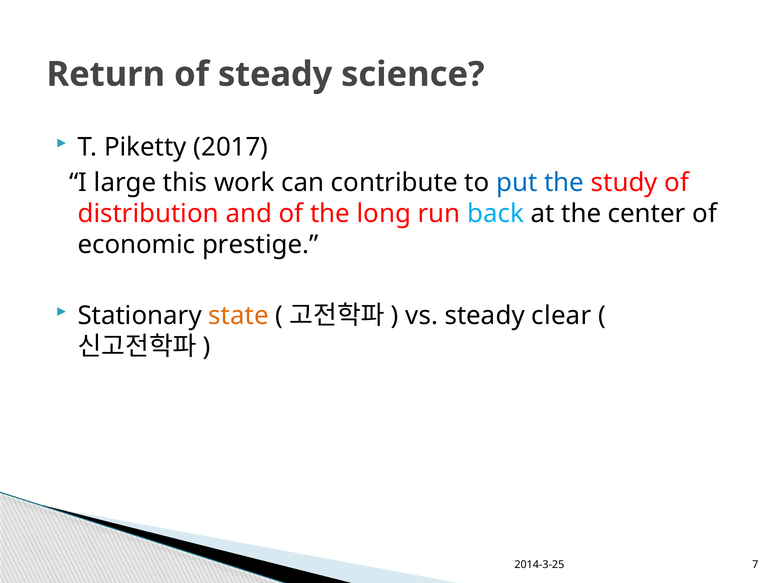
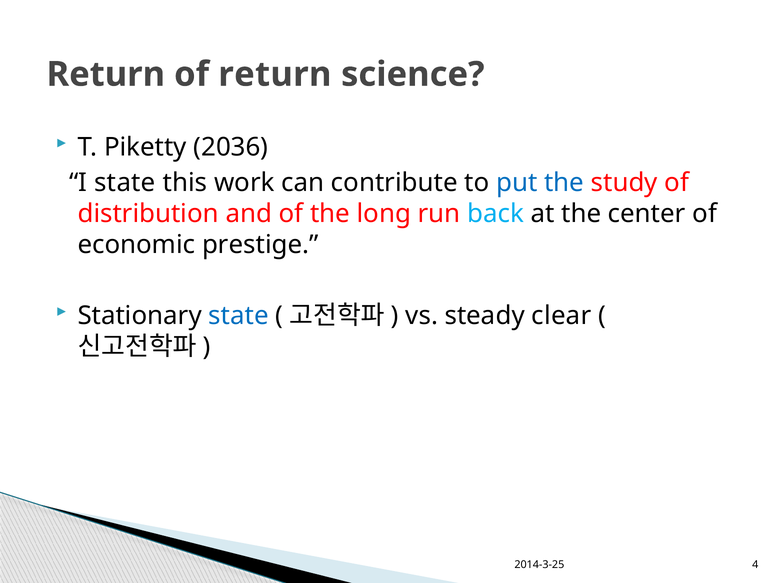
of steady: steady -> return
2017: 2017 -> 2036
I large: large -> state
state at (239, 315) colour: orange -> blue
7: 7 -> 4
